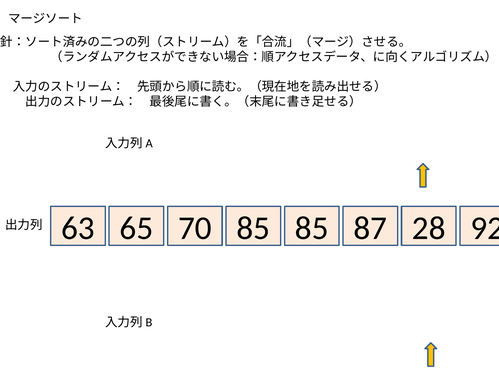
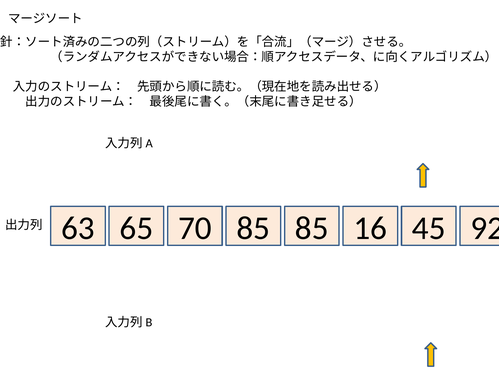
87: 87 -> 16
28: 28 -> 45
